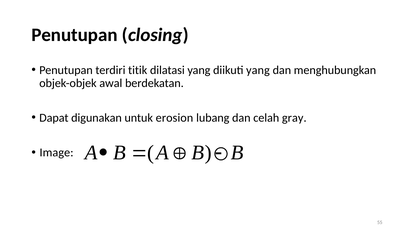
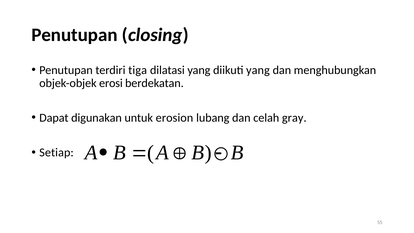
titik: titik -> tiga
awal: awal -> erosi
Image: Image -> Setiap
